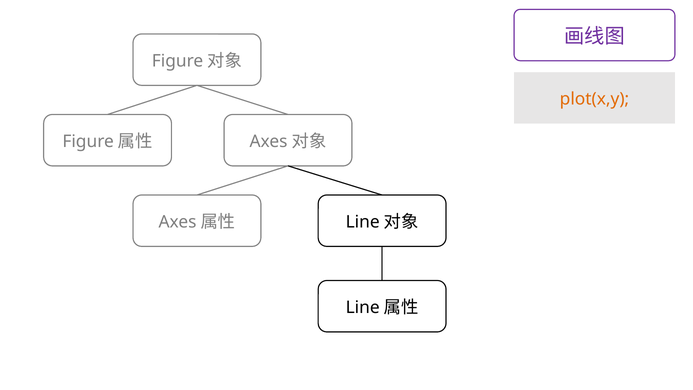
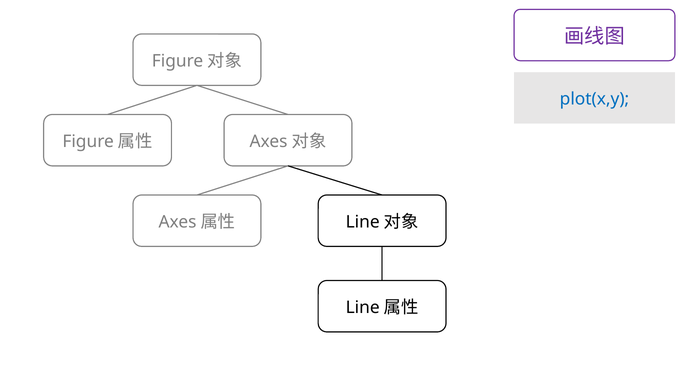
plot(x,y colour: orange -> blue
